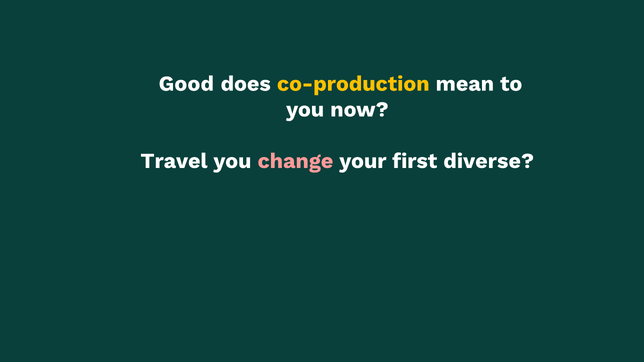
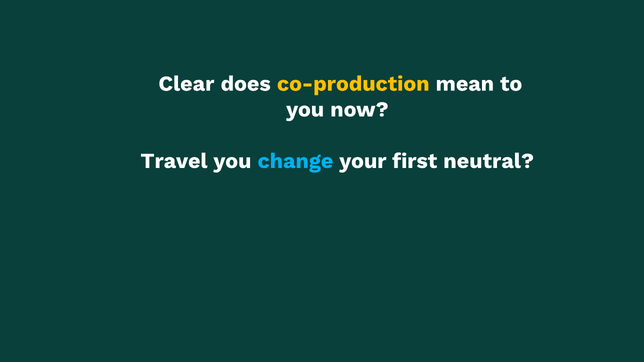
Good: Good -> Clear
change colour: pink -> light blue
diverse: diverse -> neutral
